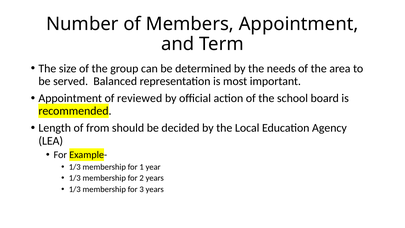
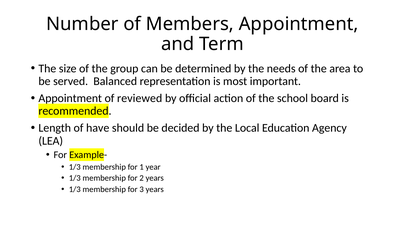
from: from -> have
